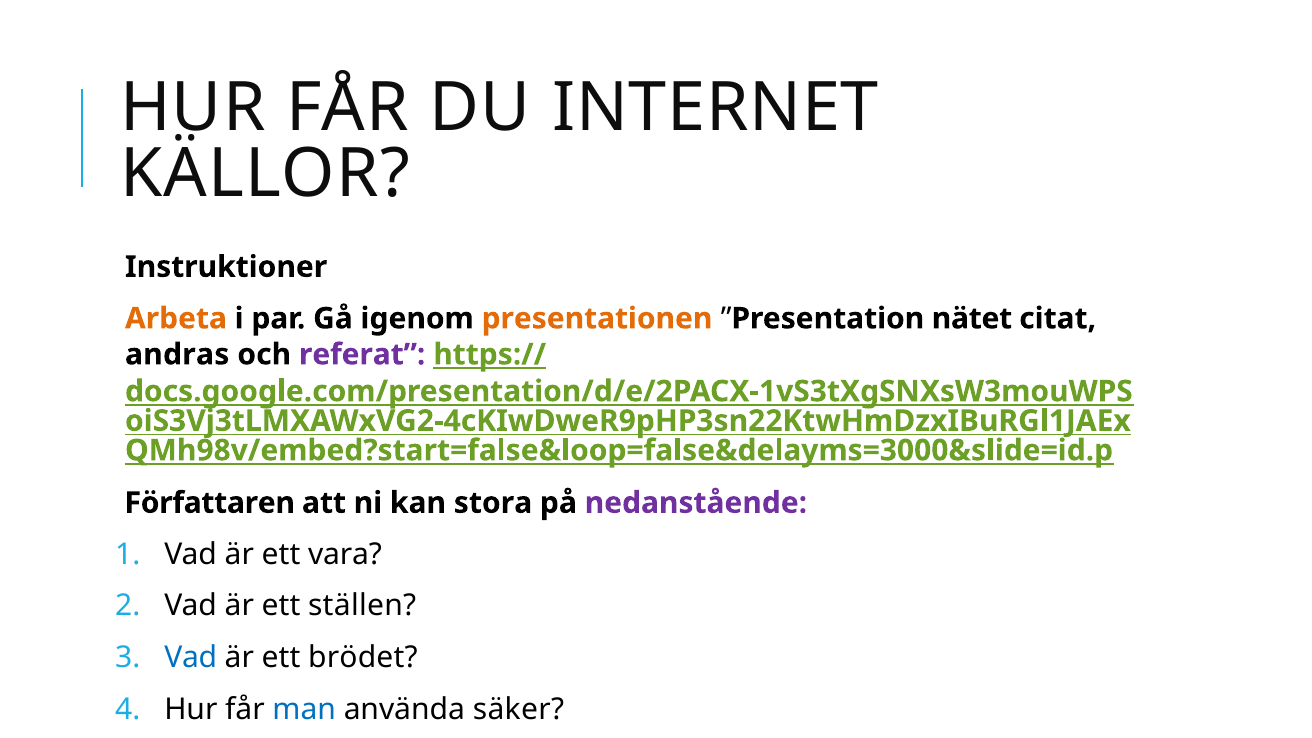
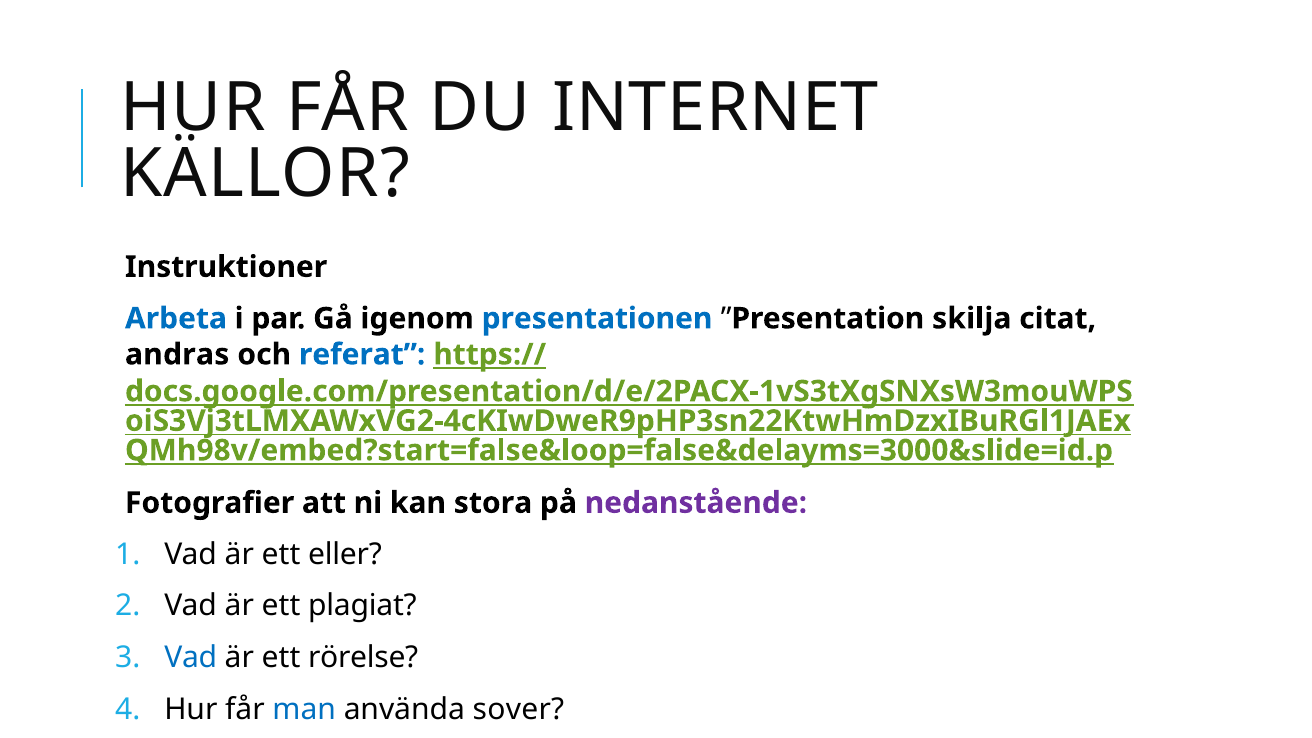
Arbeta colour: orange -> blue
presentationen colour: orange -> blue
nätet: nätet -> skilja
referat colour: purple -> blue
Författaren: Författaren -> Fotografier
vara: vara -> eller
ställen: ställen -> plagiat
brödet: brödet -> rörelse
säker: säker -> sover
